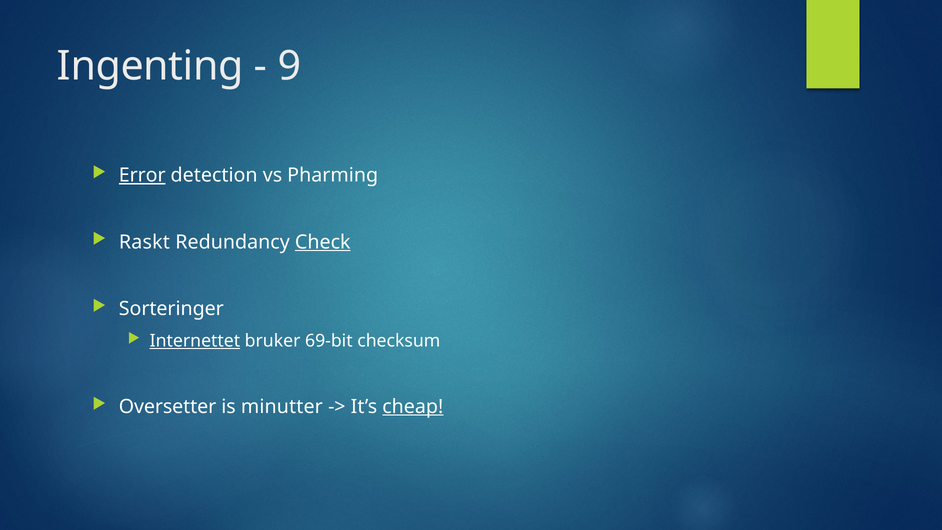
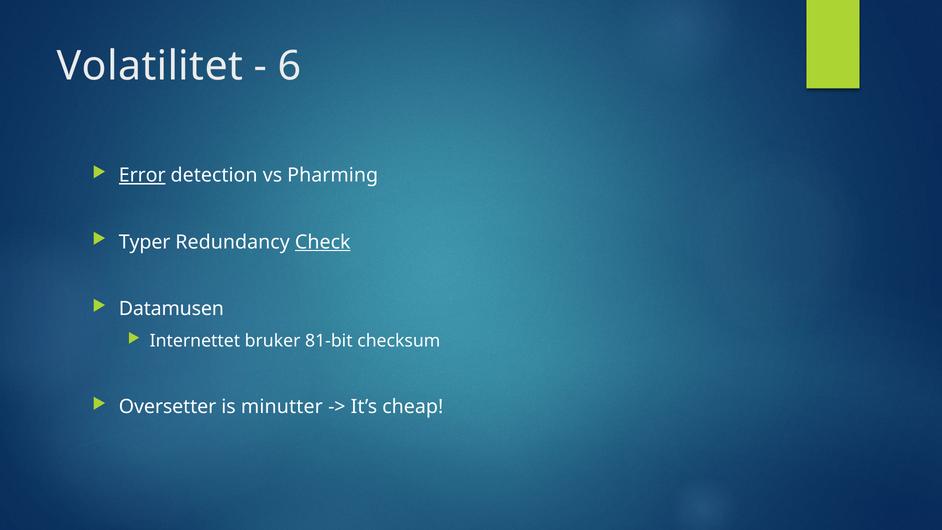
Ingenting: Ingenting -> Volatilitet
9: 9 -> 6
Raskt: Raskt -> Typer
Sorteringer: Sorteringer -> Datamusen
Internettet underline: present -> none
69-bit: 69-bit -> 81-bit
cheap underline: present -> none
